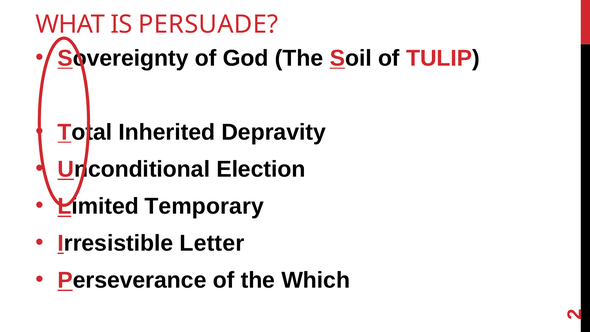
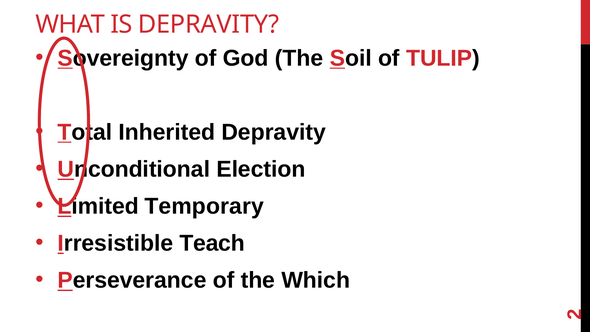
IS PERSUADE: PERSUADE -> DEPRAVITY
Letter: Letter -> Teach
